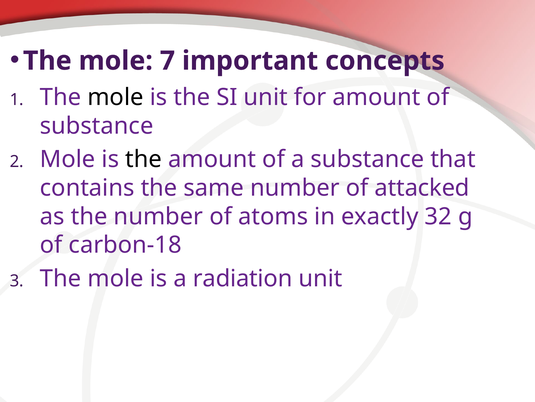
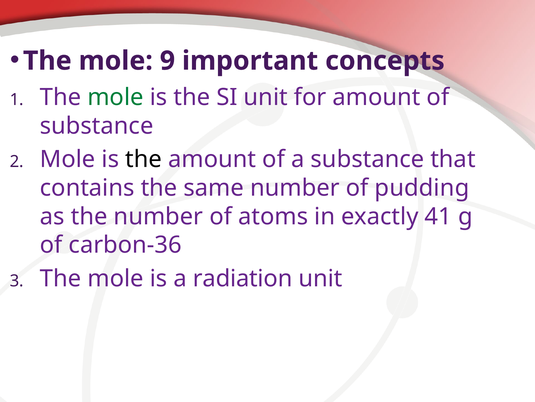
7: 7 -> 9
mole at (115, 97) colour: black -> green
attacked: attacked -> pudding
32: 32 -> 41
carbon-18: carbon-18 -> carbon-36
